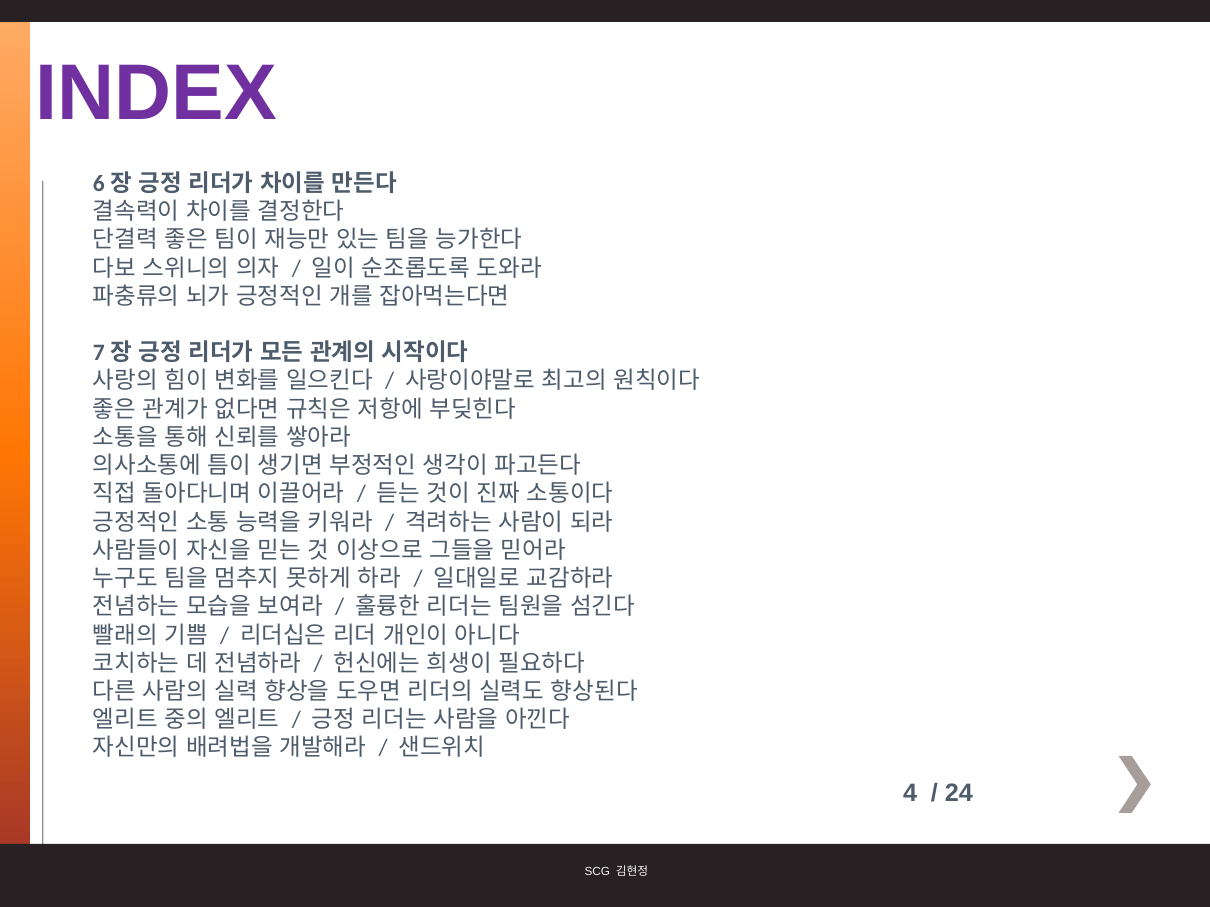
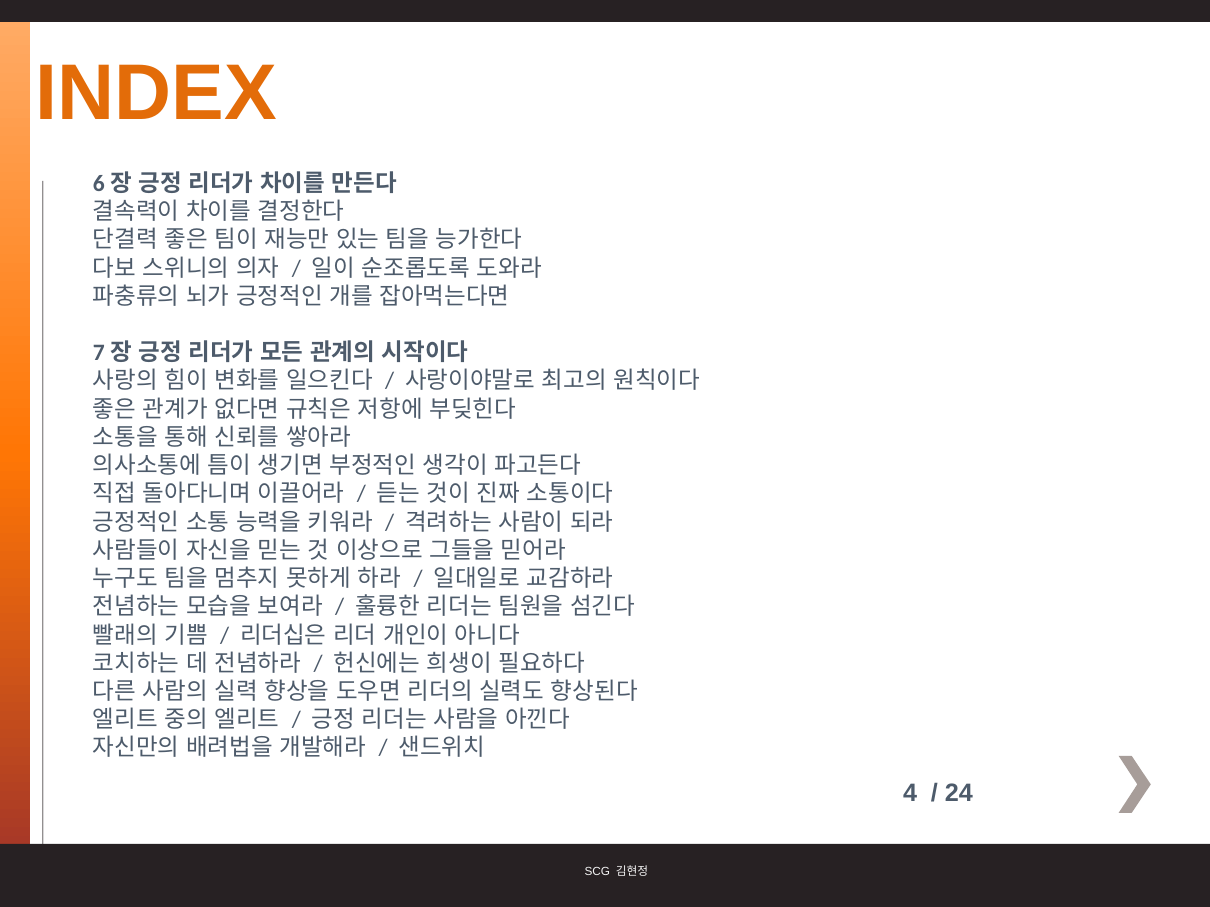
INDEX colour: purple -> orange
